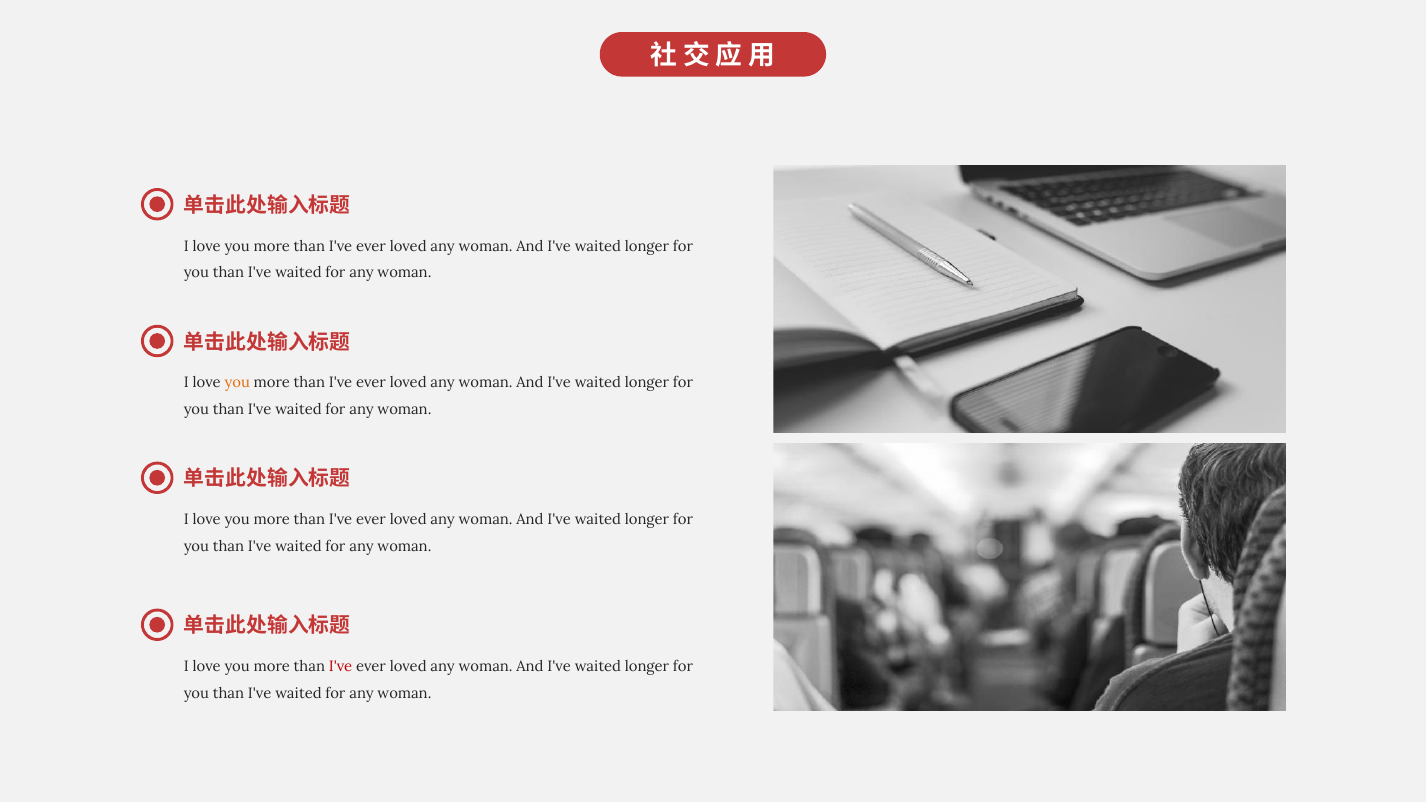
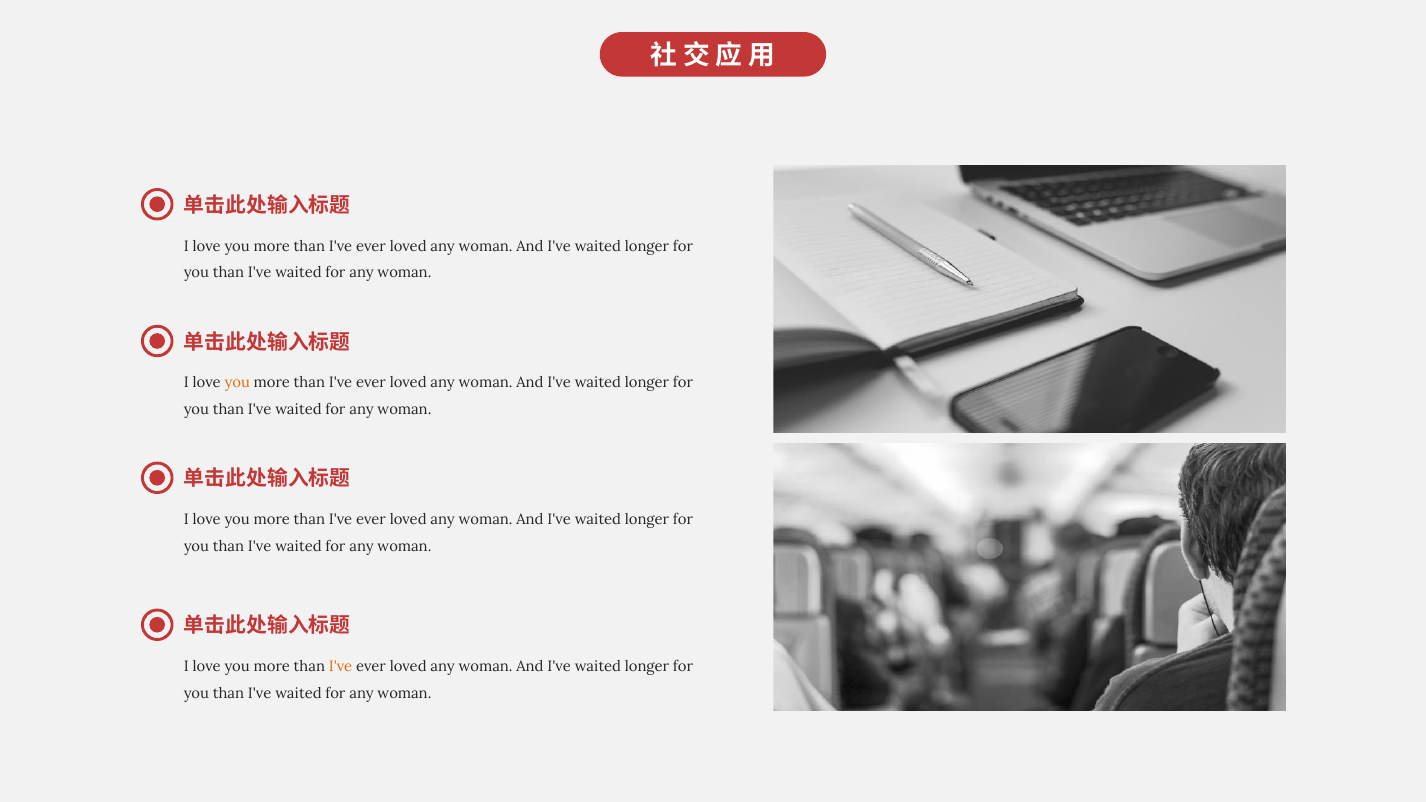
I've at (341, 667) colour: red -> orange
